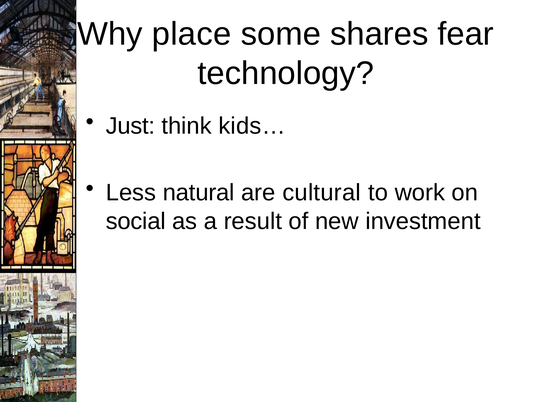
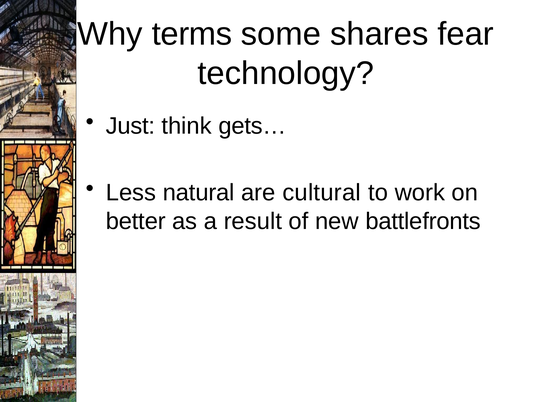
place: place -> terms
kids…: kids… -> gets…
social: social -> better
investment: investment -> battlefronts
